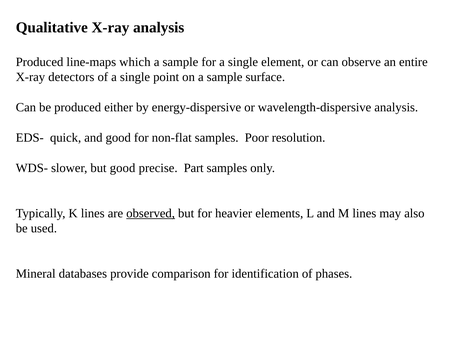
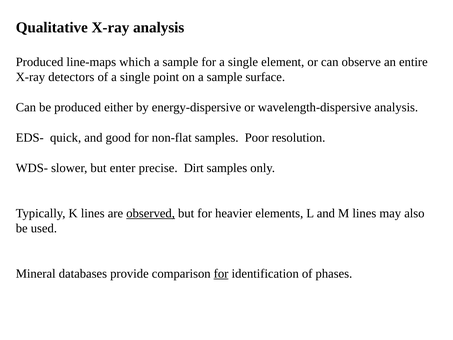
but good: good -> enter
Part: Part -> Dirt
for at (221, 273) underline: none -> present
